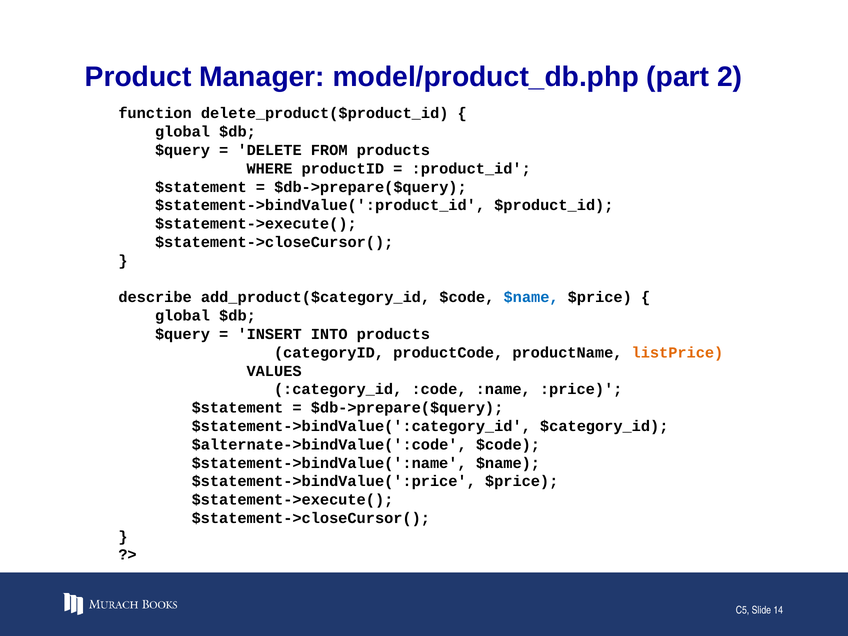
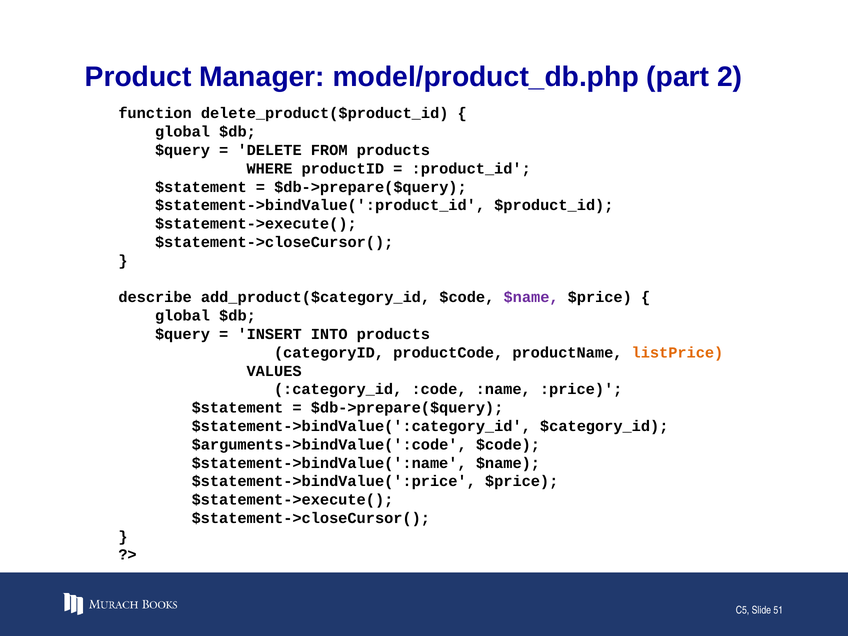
$name at (531, 297) colour: blue -> purple
$alternate->bindValue(':code: $alternate->bindValue(':code -> $arguments->bindValue(':code
14: 14 -> 51
